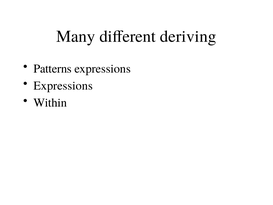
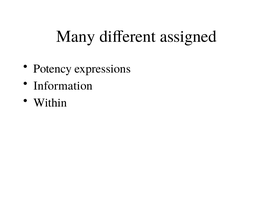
deriving: deriving -> assigned
Patterns: Patterns -> Potency
Expressions at (63, 86): Expressions -> Information
